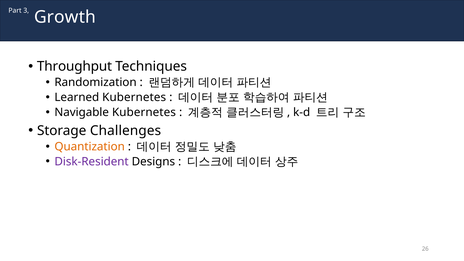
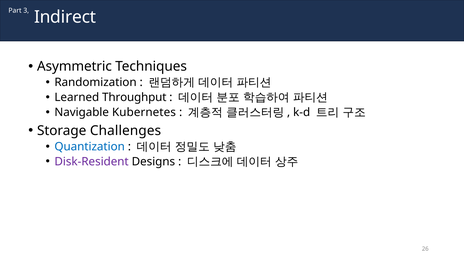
Growth: Growth -> Indirect
Throughput: Throughput -> Asymmetric
Learned Kubernetes: Kubernetes -> Throughput
Quantization colour: orange -> blue
